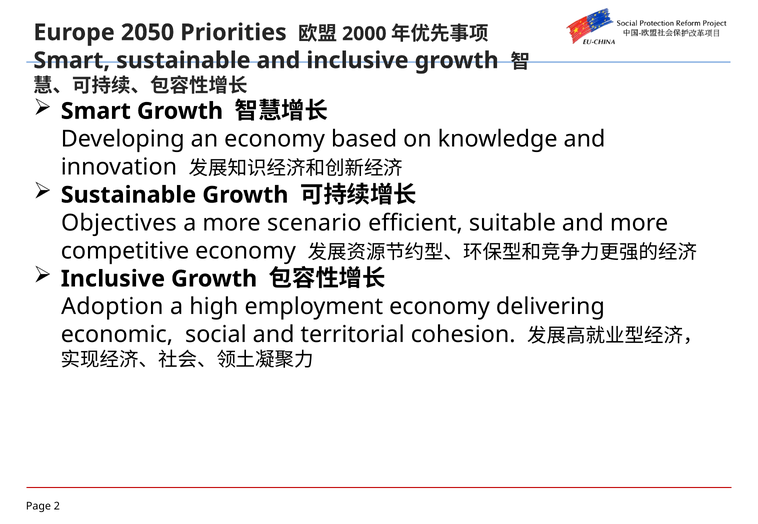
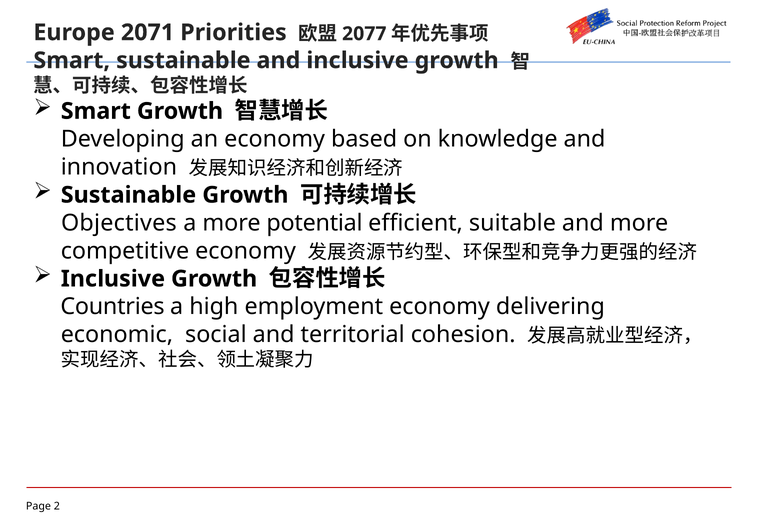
2050: 2050 -> 2071
2000: 2000 -> 2077
scenario: scenario -> potential
Adoption: Adoption -> Countries
